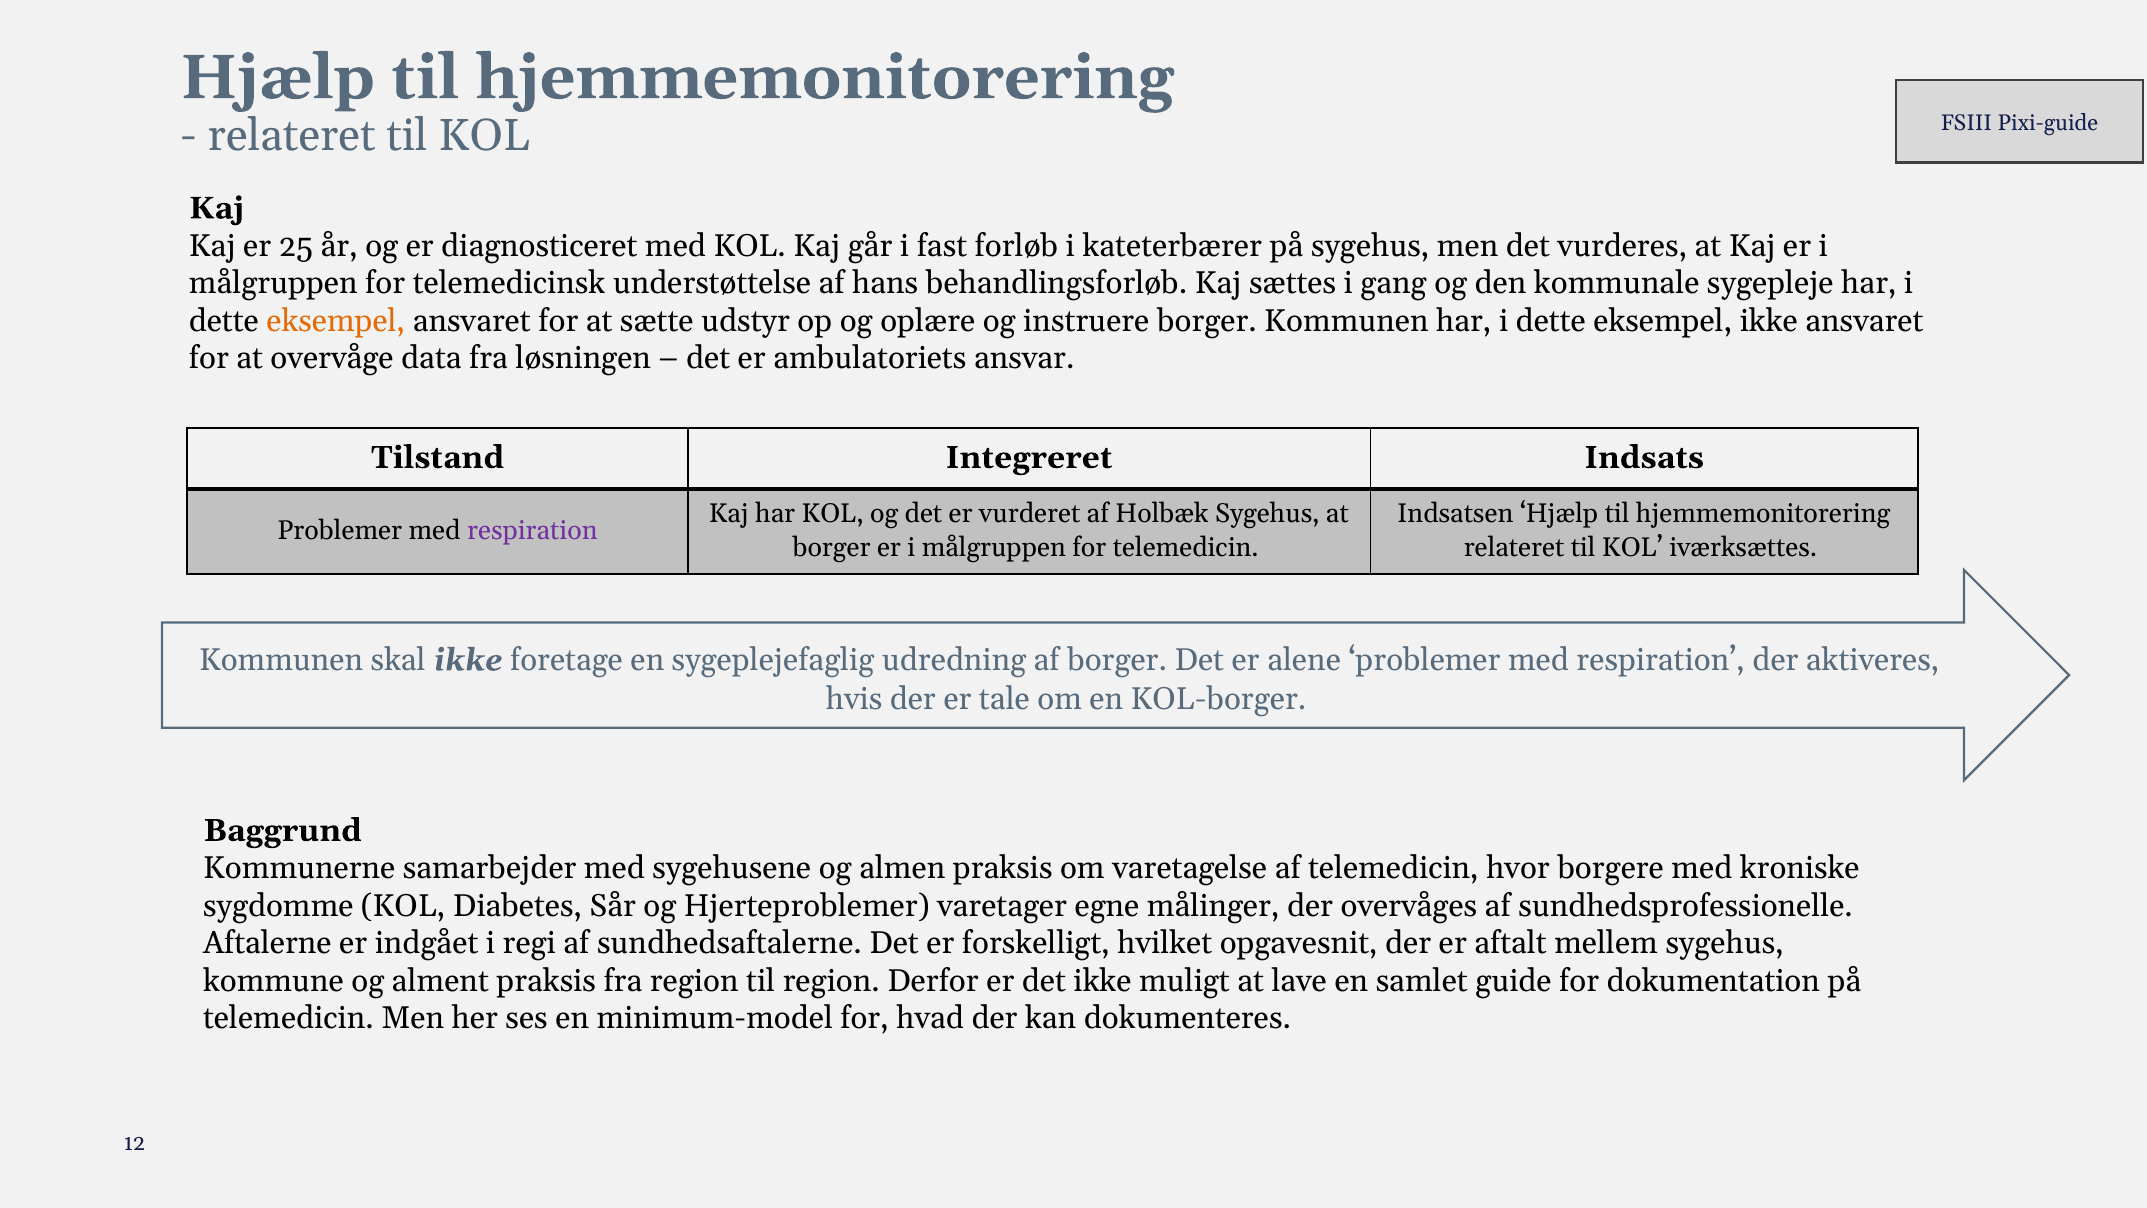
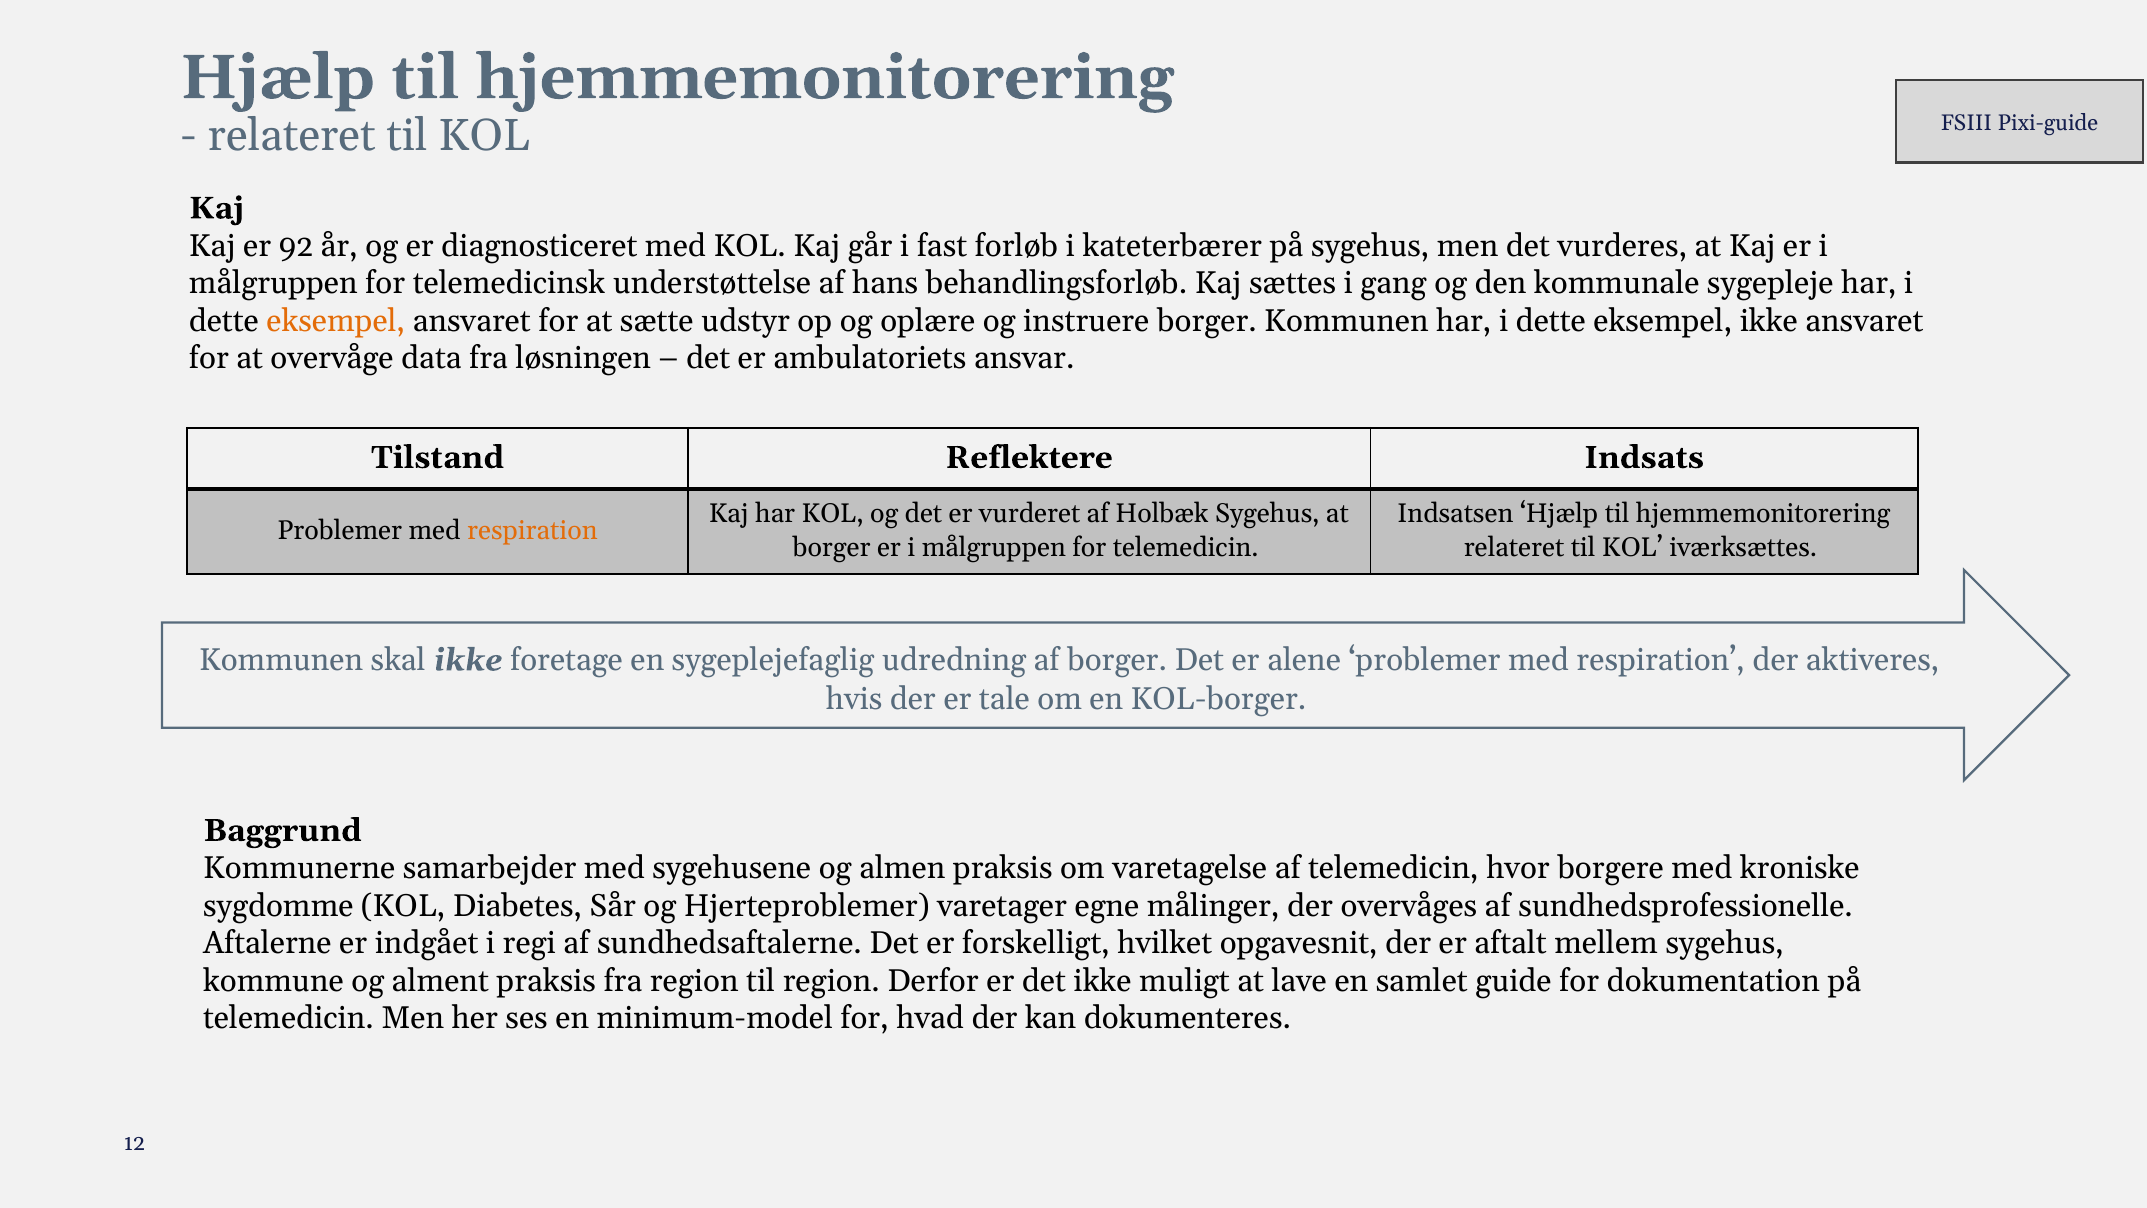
25: 25 -> 92
Integreret: Integreret -> Reflektere
respiration at (532, 531) colour: purple -> orange
